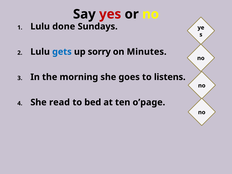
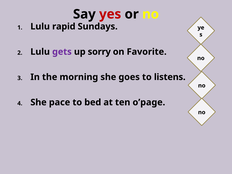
done: done -> rapid
gets colour: blue -> purple
Minutes: Minutes -> Favorite
read: read -> pace
